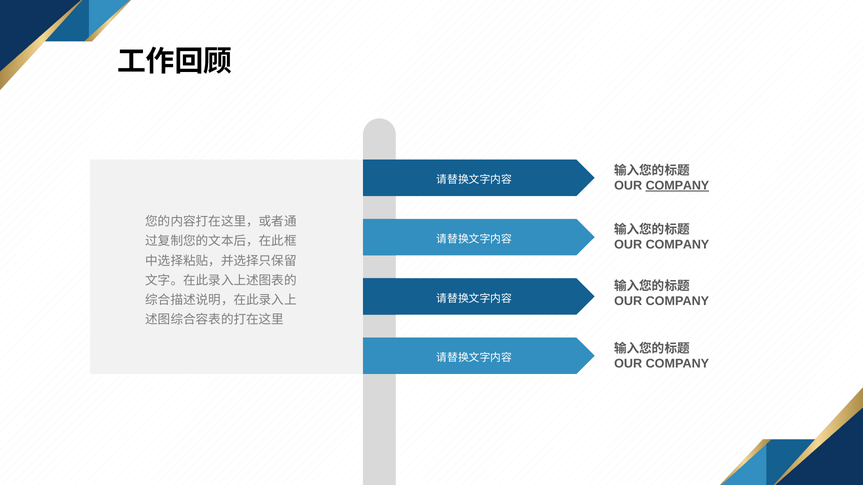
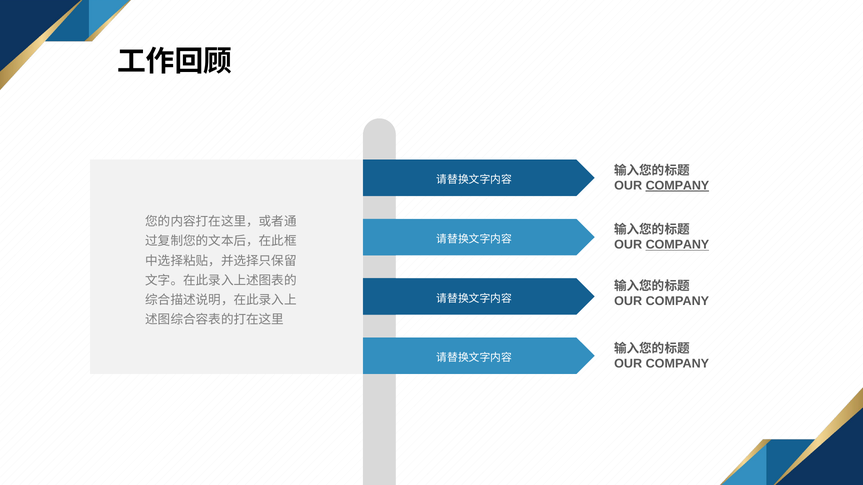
COMPANY at (677, 245) underline: none -> present
